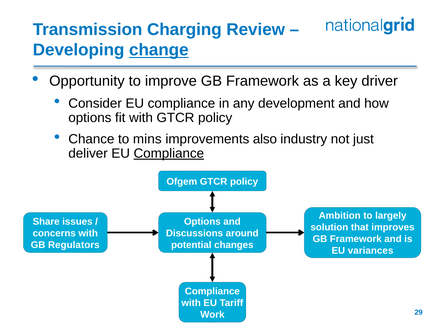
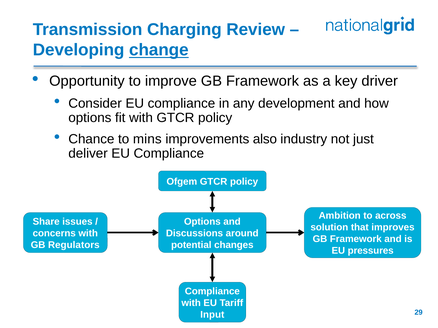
Compliance at (169, 154) underline: present -> none
largely: largely -> across
variances: variances -> pressures
Work: Work -> Input
